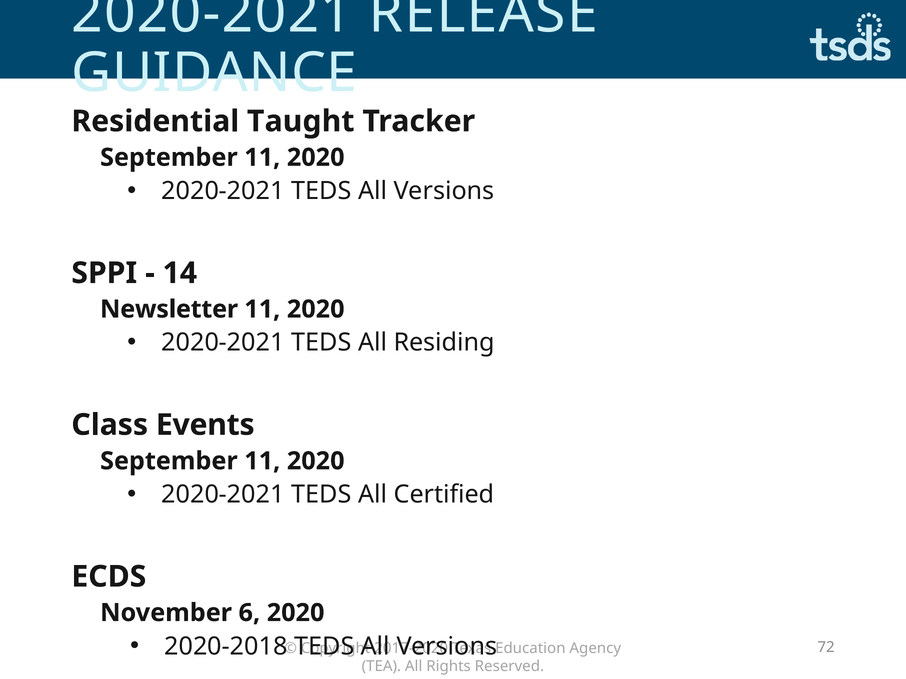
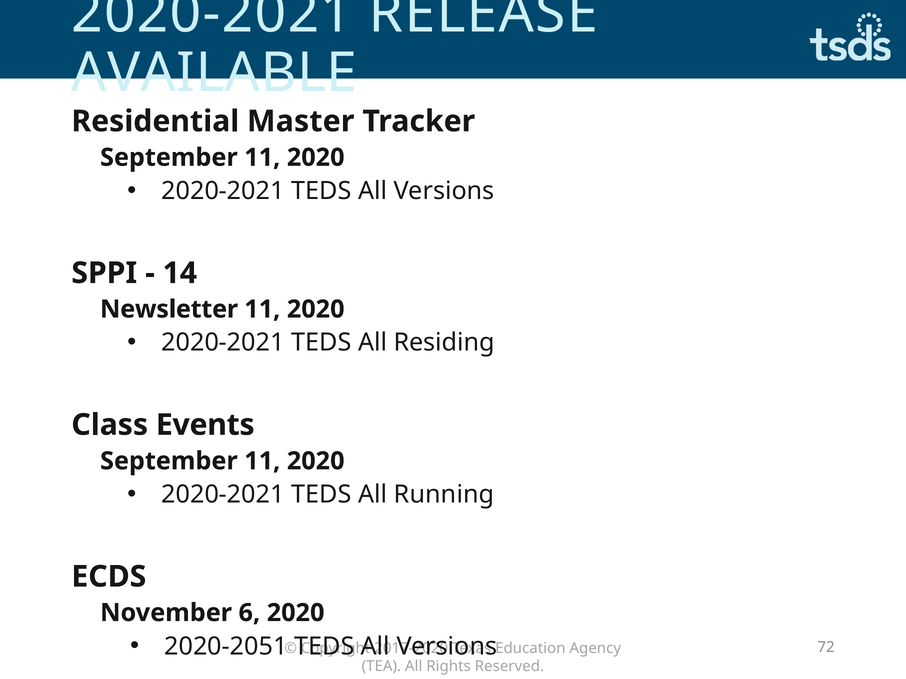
GUIDANCE: GUIDANCE -> AVAILABLE
Taught: Taught -> Master
Certified: Certified -> Running
2020-2018: 2020-2018 -> 2020-2051
